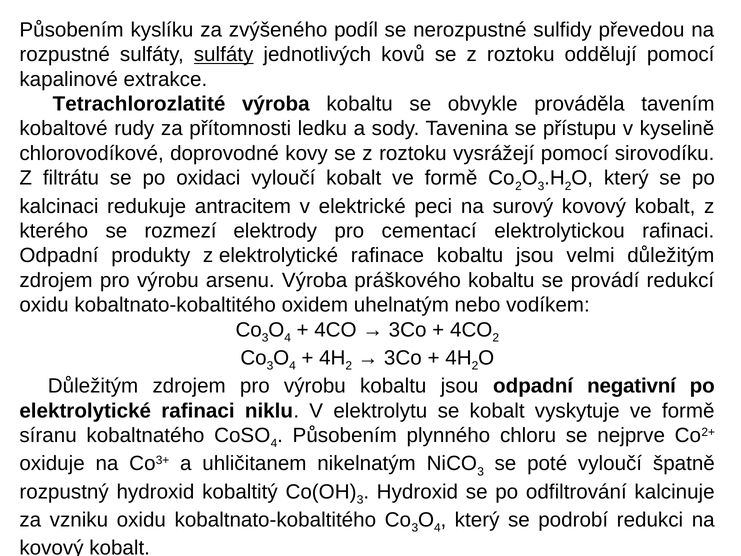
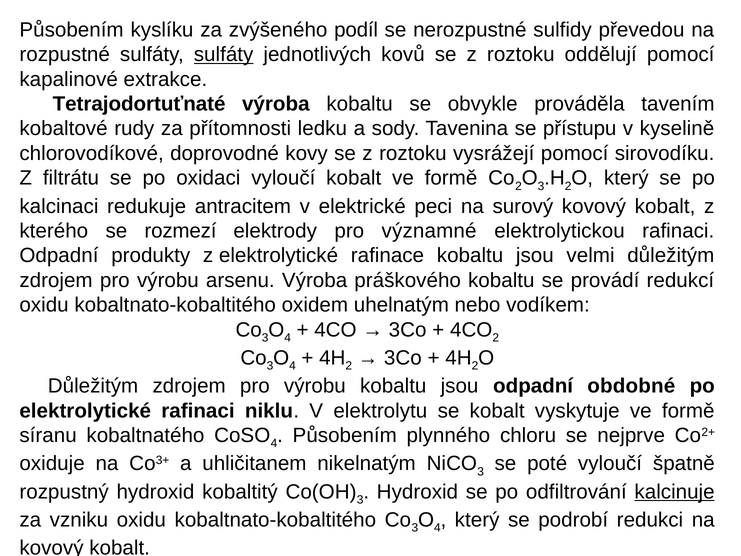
Tetrachlorozlatité: Tetrachlorozlatité -> Tetrajodortuťnaté
cementací: cementací -> významné
negativní: negativní -> obdobné
kalcinuje underline: none -> present
